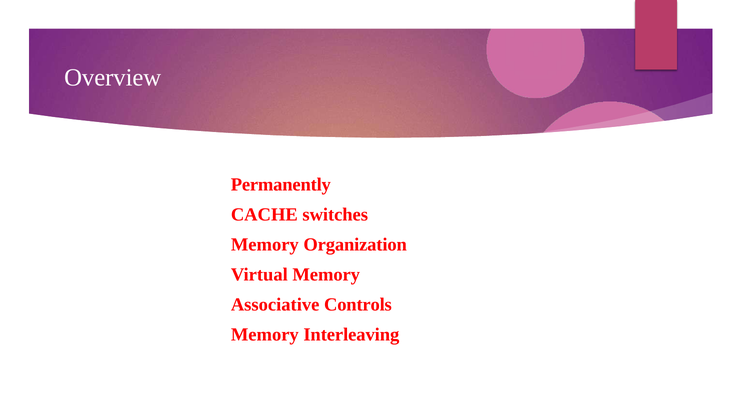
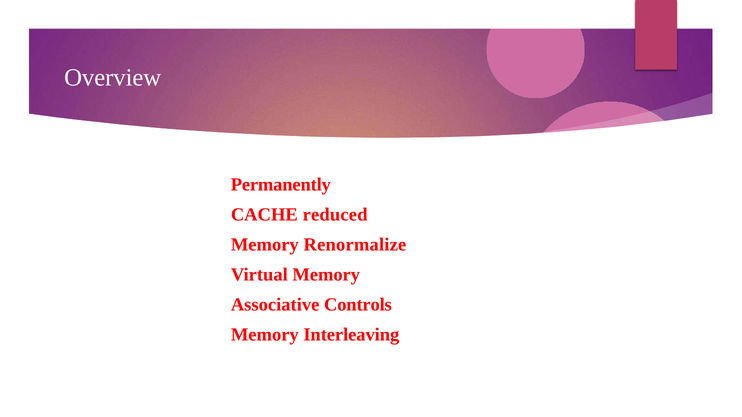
switches: switches -> reduced
Organization: Organization -> Renormalize
